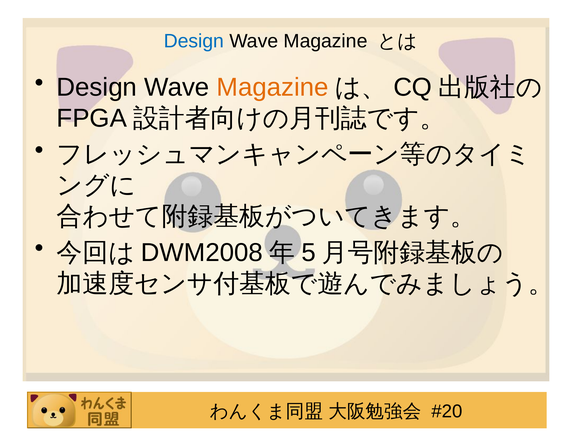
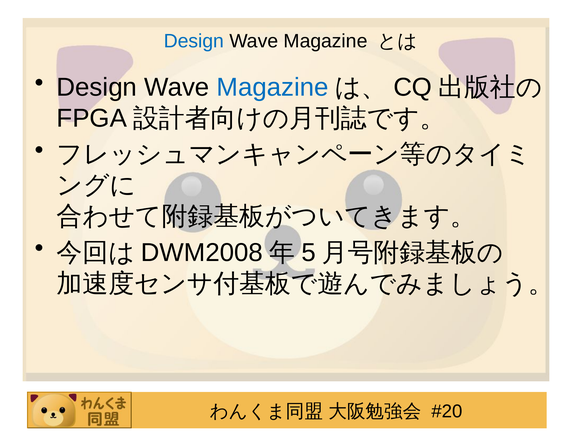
Magazine at (273, 87) colour: orange -> blue
